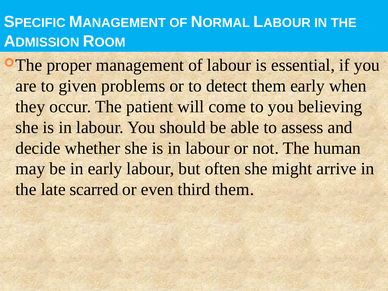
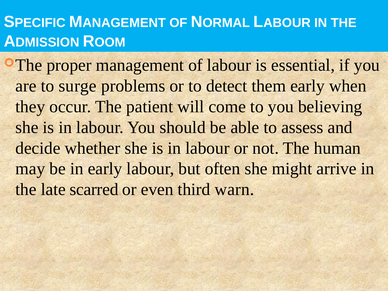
given: given -> surge
third them: them -> warn
